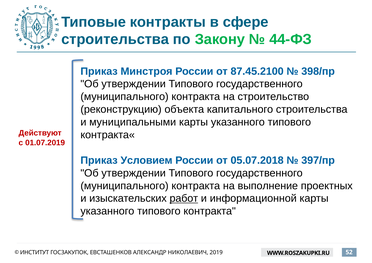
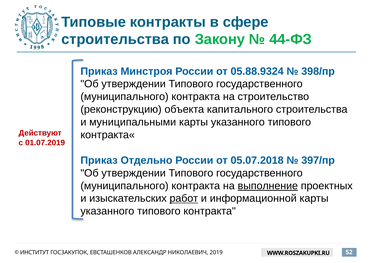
87.45.2100: 87.45.2100 -> 05.88.9324
Условием: Условием -> Отдельно
выполнение underline: none -> present
